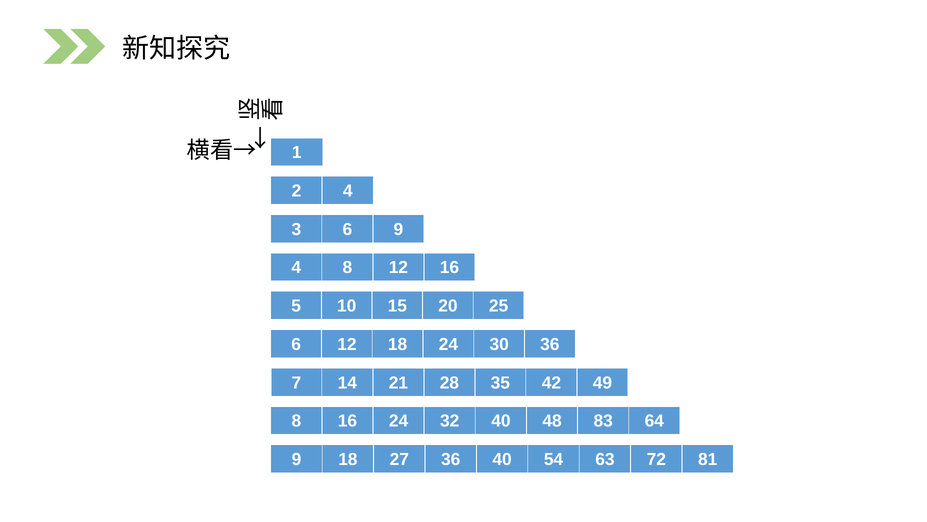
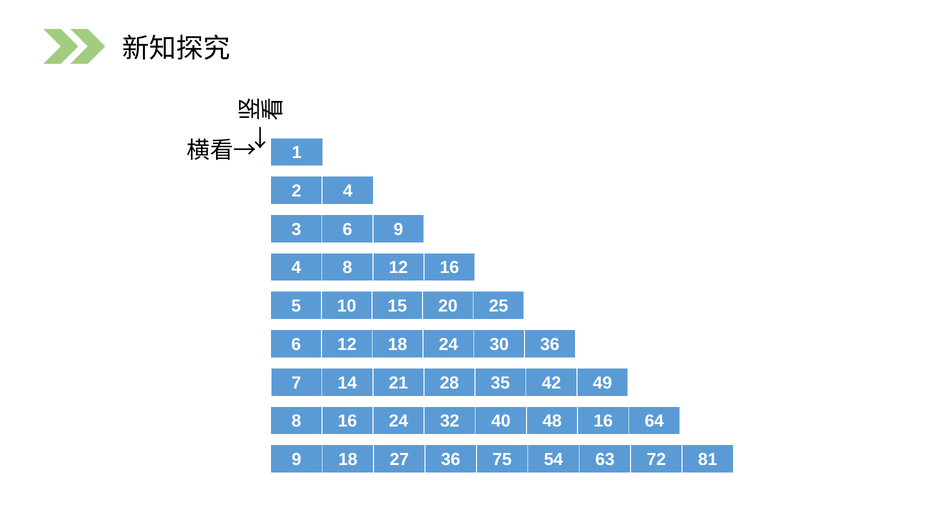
48 83: 83 -> 16
36 40: 40 -> 75
